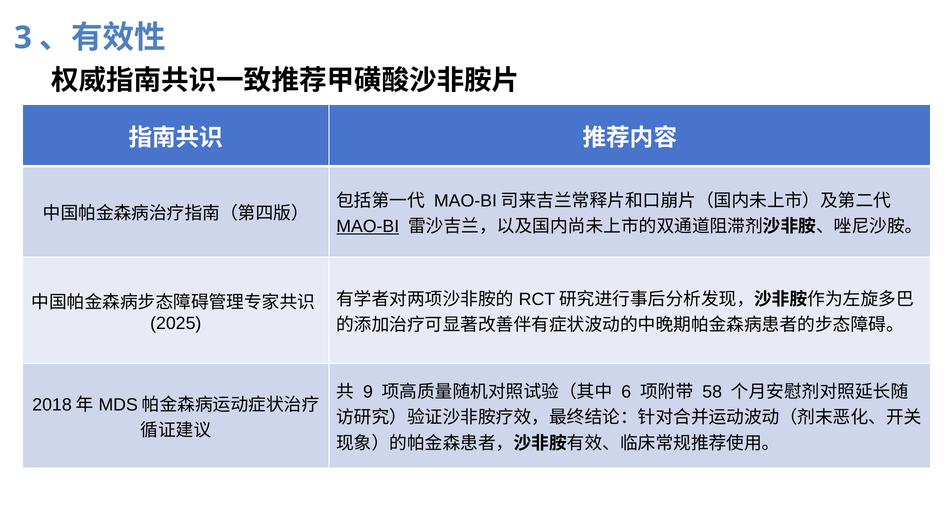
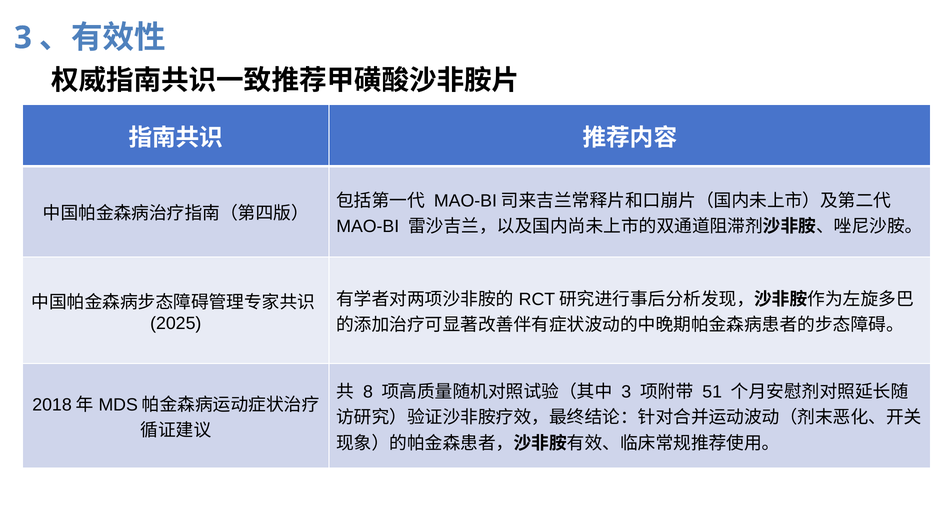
MAO-BI underline: present -> none
9: 9 -> 8
6 at (626, 392): 6 -> 3
58: 58 -> 51
